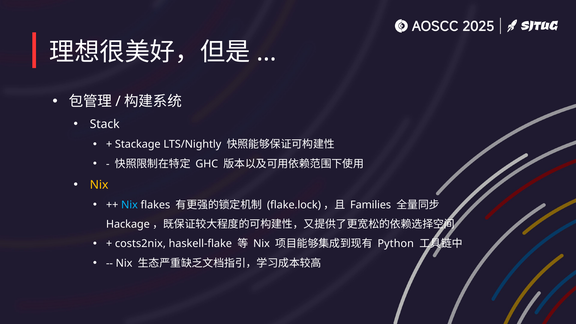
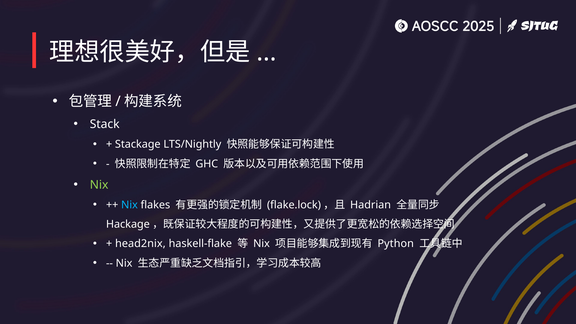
Nix at (99, 185) colour: yellow -> light green
Families: Families -> Hadrian
costs2nix: costs2nix -> head2nix
